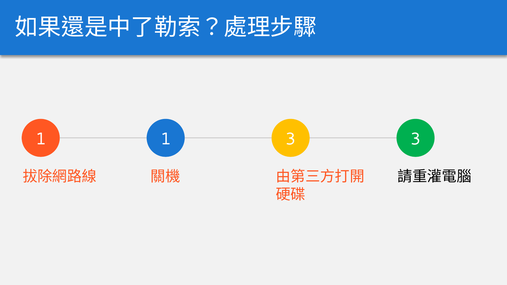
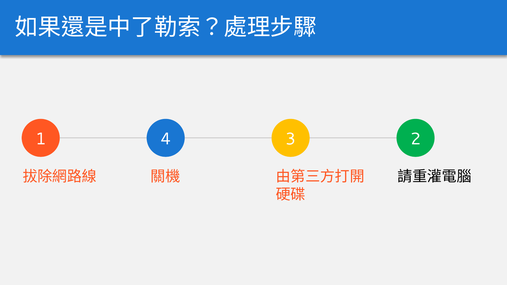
1 1: 1 -> 4
3 3: 3 -> 2
